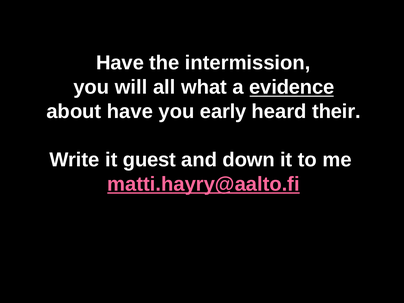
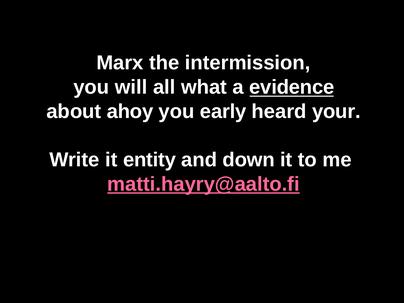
Have at (120, 63): Have -> Marx
about have: have -> ahoy
their: their -> your
guest: guest -> entity
